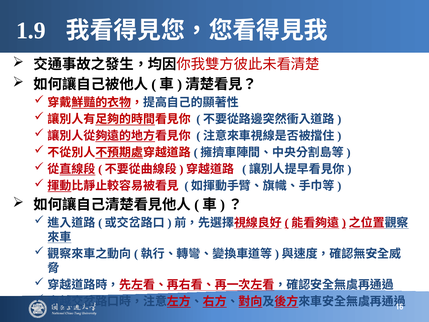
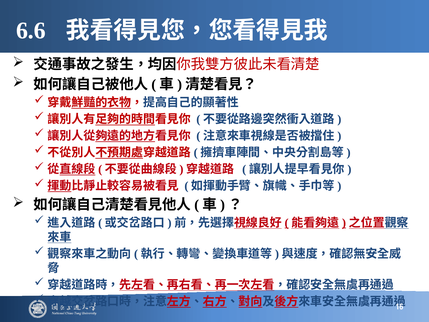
1.9: 1.9 -> 6.6
